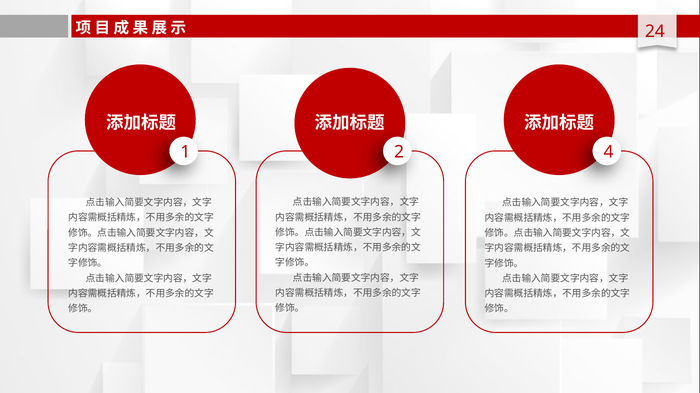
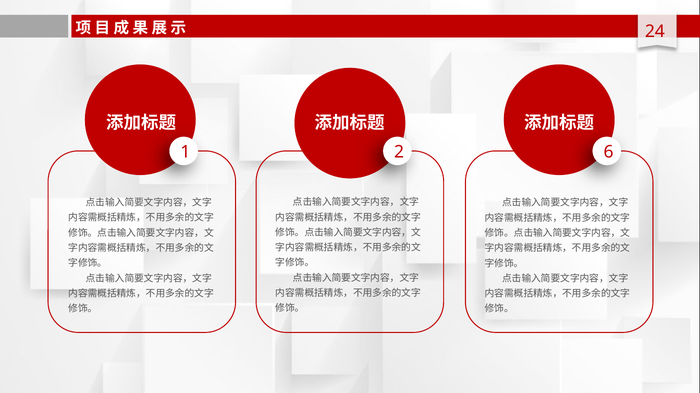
4: 4 -> 6
